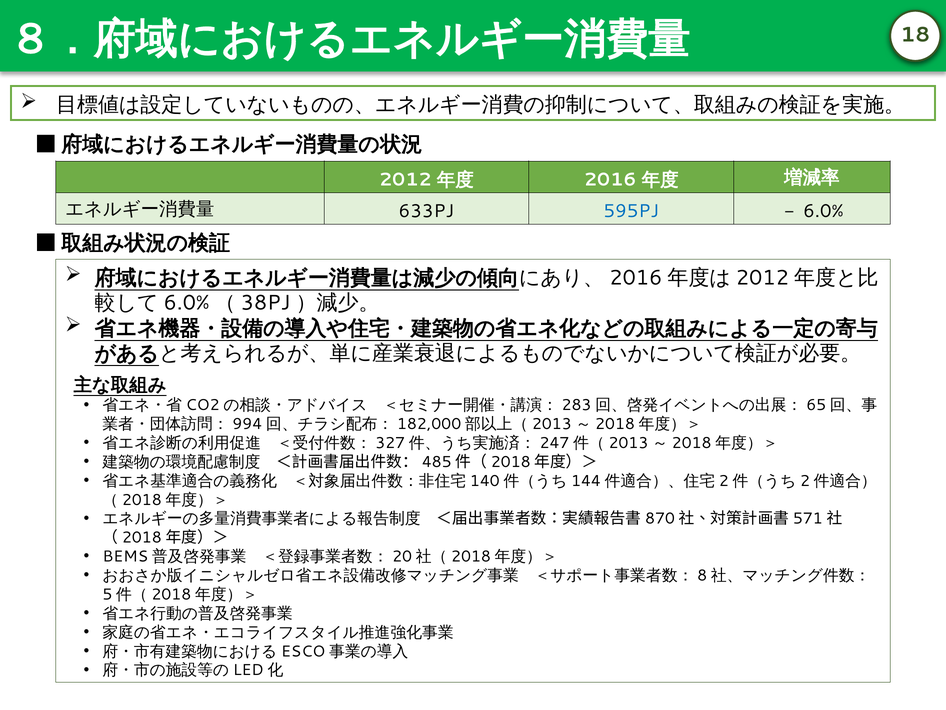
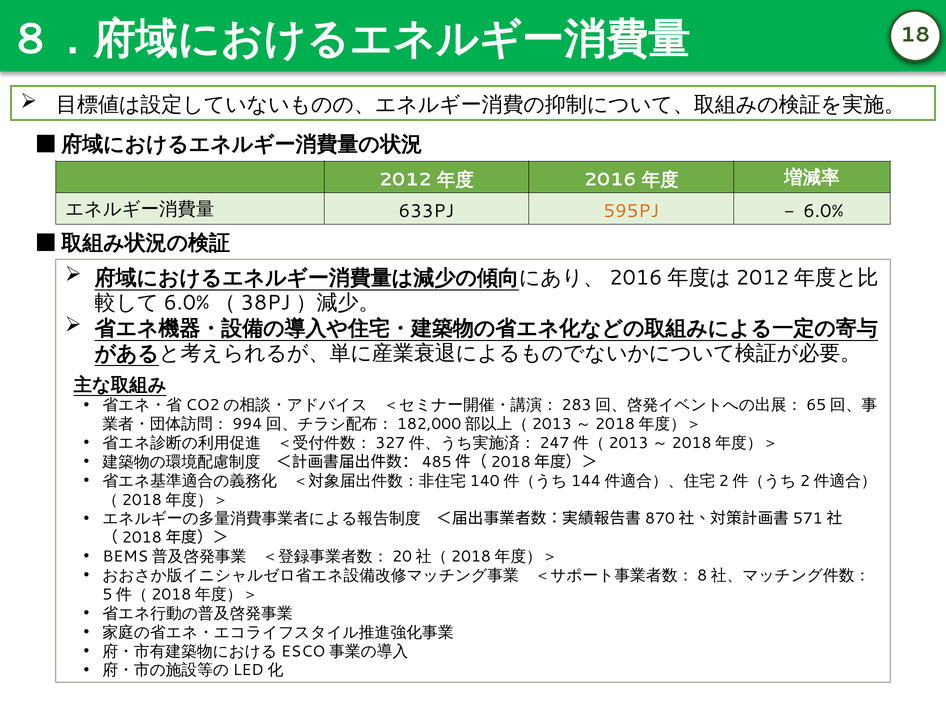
595PJ colour: blue -> orange
